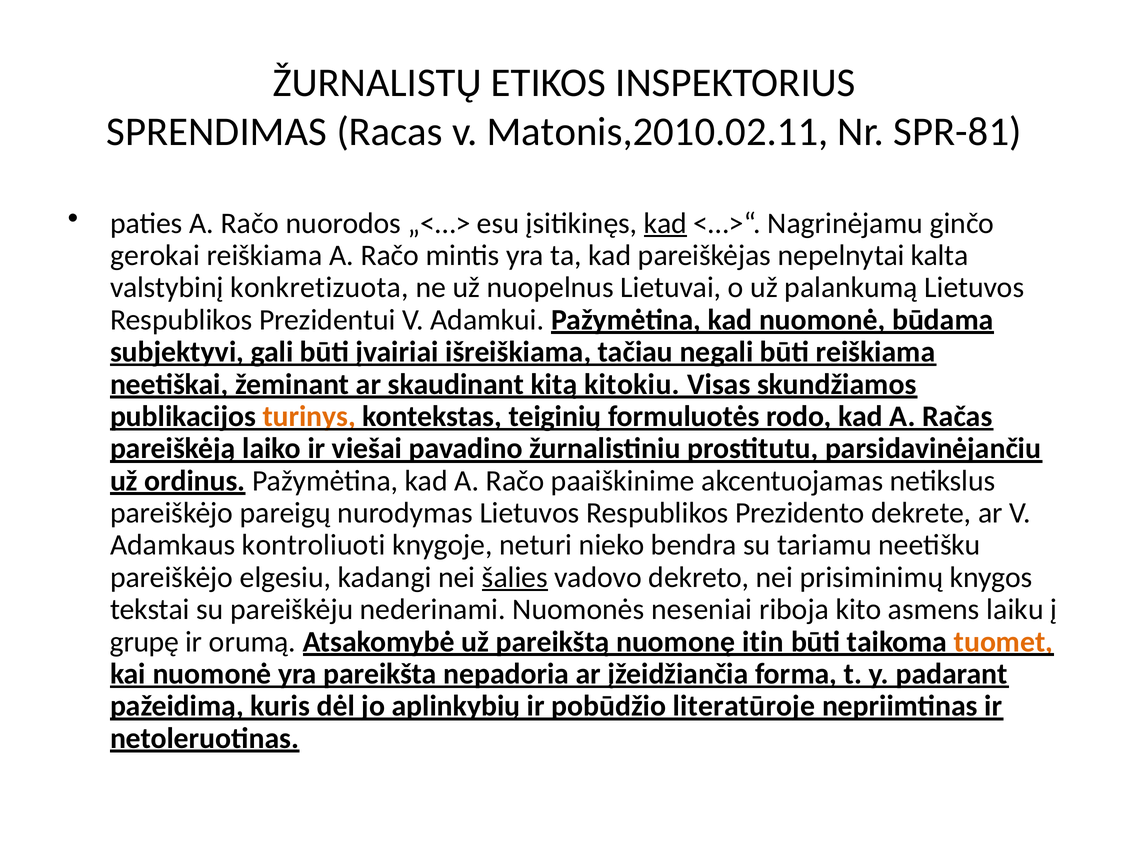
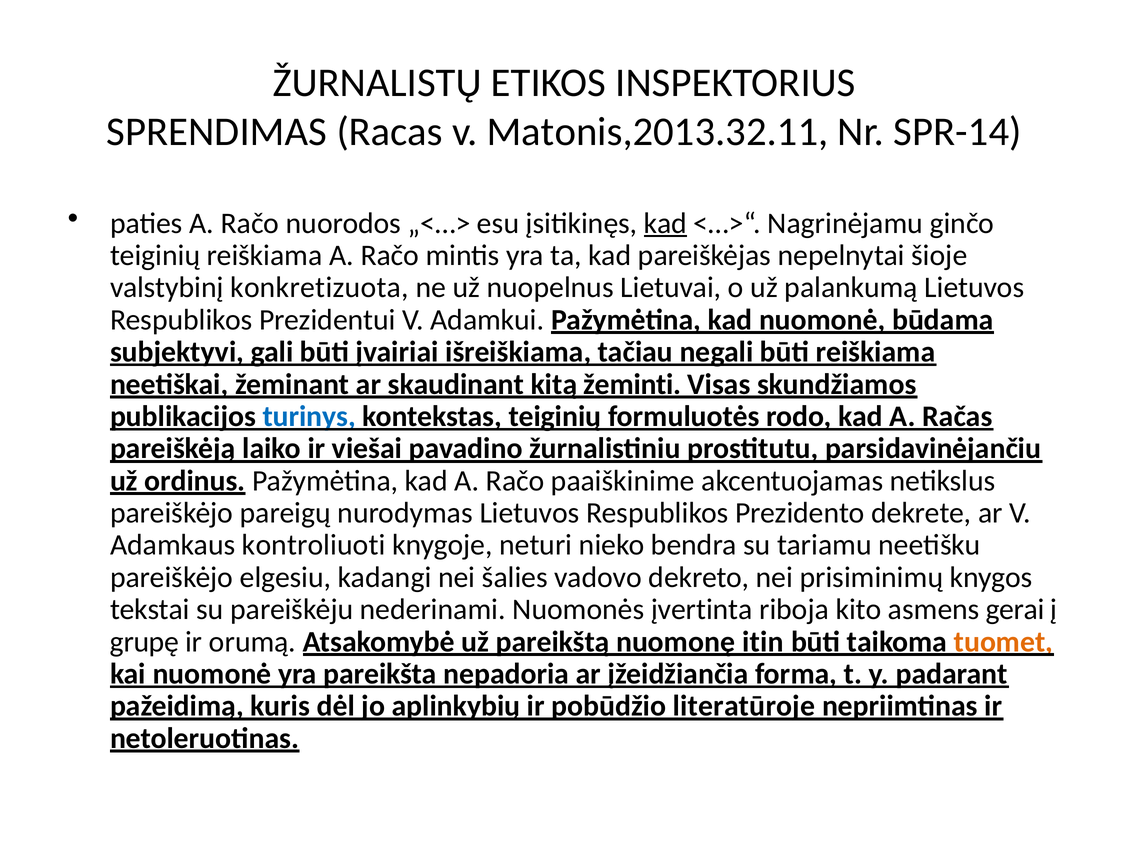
Matonis,2010.02.11: Matonis,2010.02.11 -> Matonis,2013.32.11
SPR-81: SPR-81 -> SPR-14
gerokai at (155, 255): gerokai -> teiginių
kalta: kalta -> šioje
kitokiu: kitokiu -> žeminti
turinys colour: orange -> blue
šalies underline: present -> none
neseniai: neseniai -> įvertinta
laiku: laiku -> gerai
